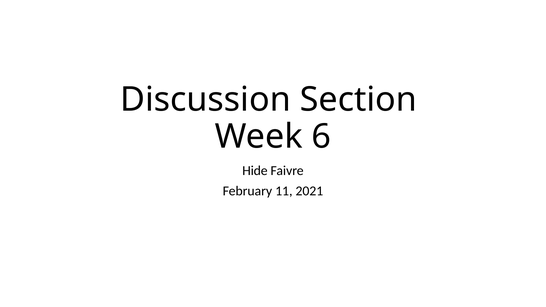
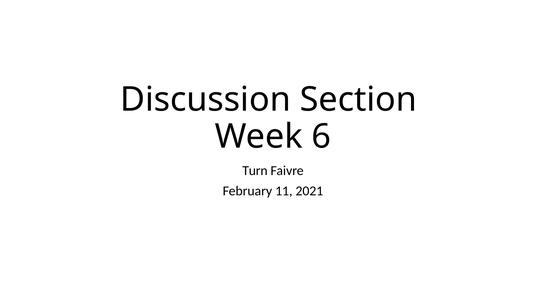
Hide: Hide -> Turn
